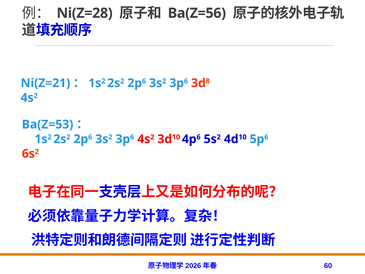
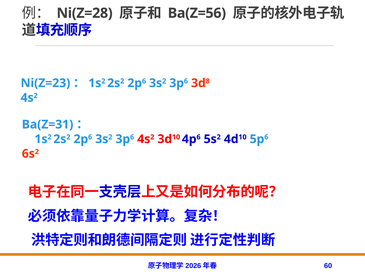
Ni(Z=21: Ni(Z=21 -> Ni(Z=23
Ba(Z=53: Ba(Z=53 -> Ba(Z=31
